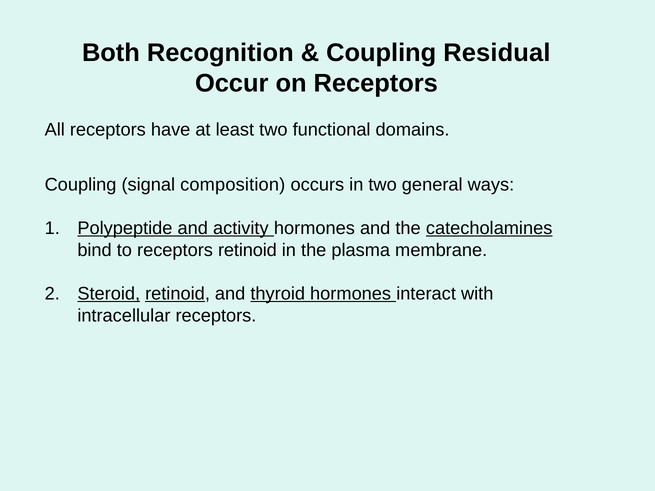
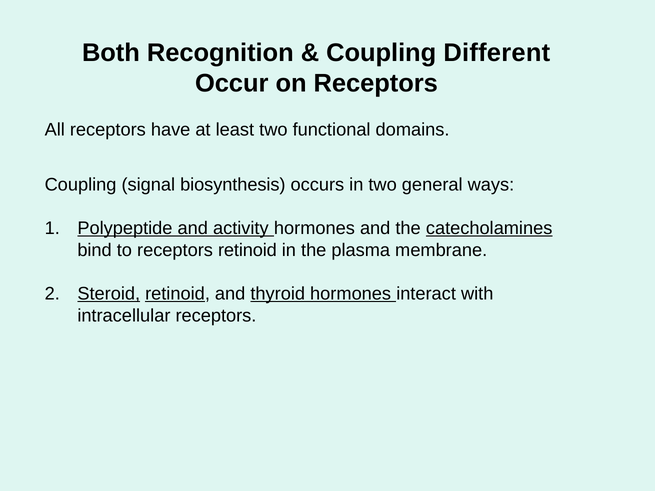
Residual: Residual -> Different
composition: composition -> biosynthesis
